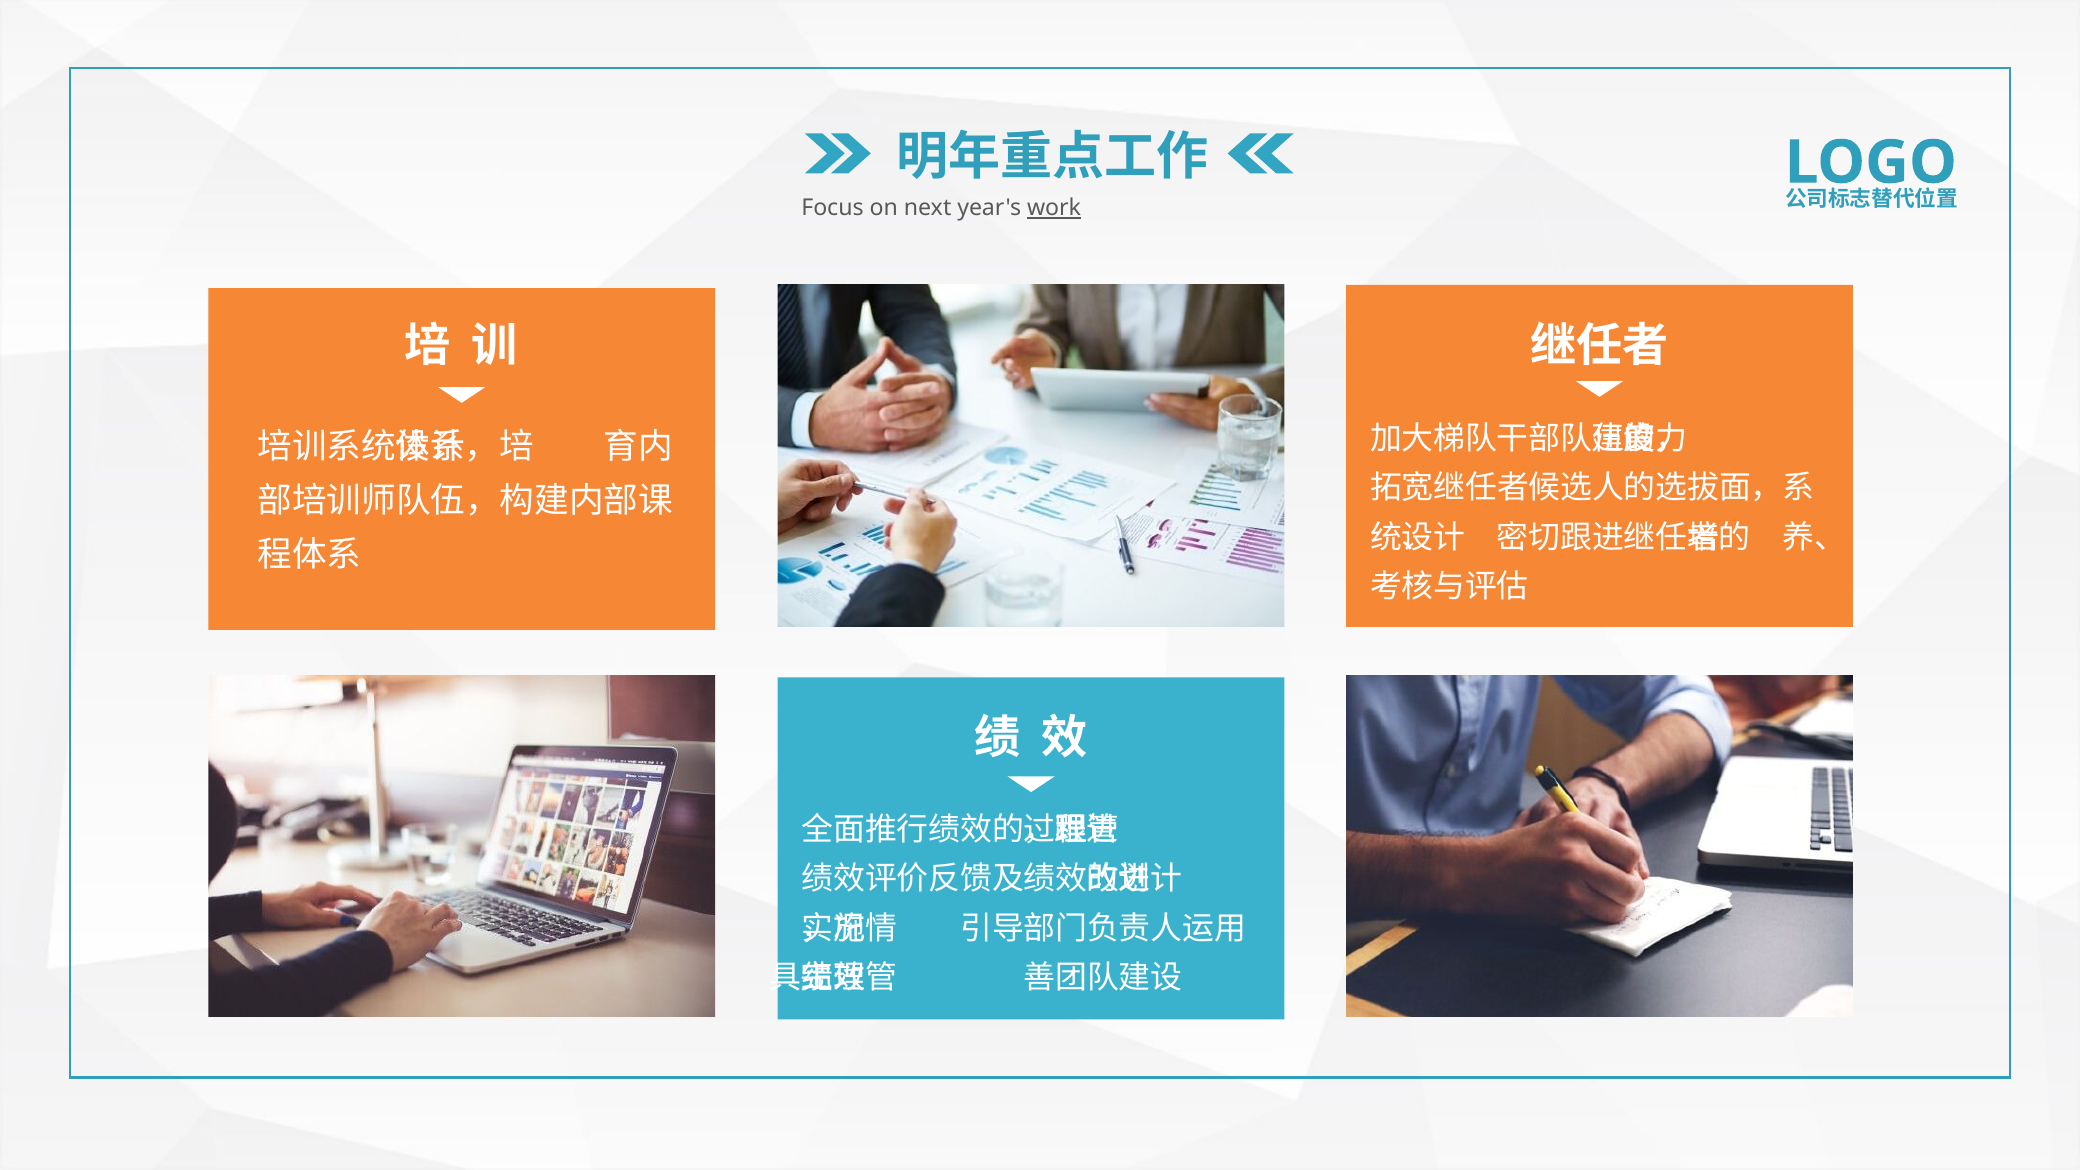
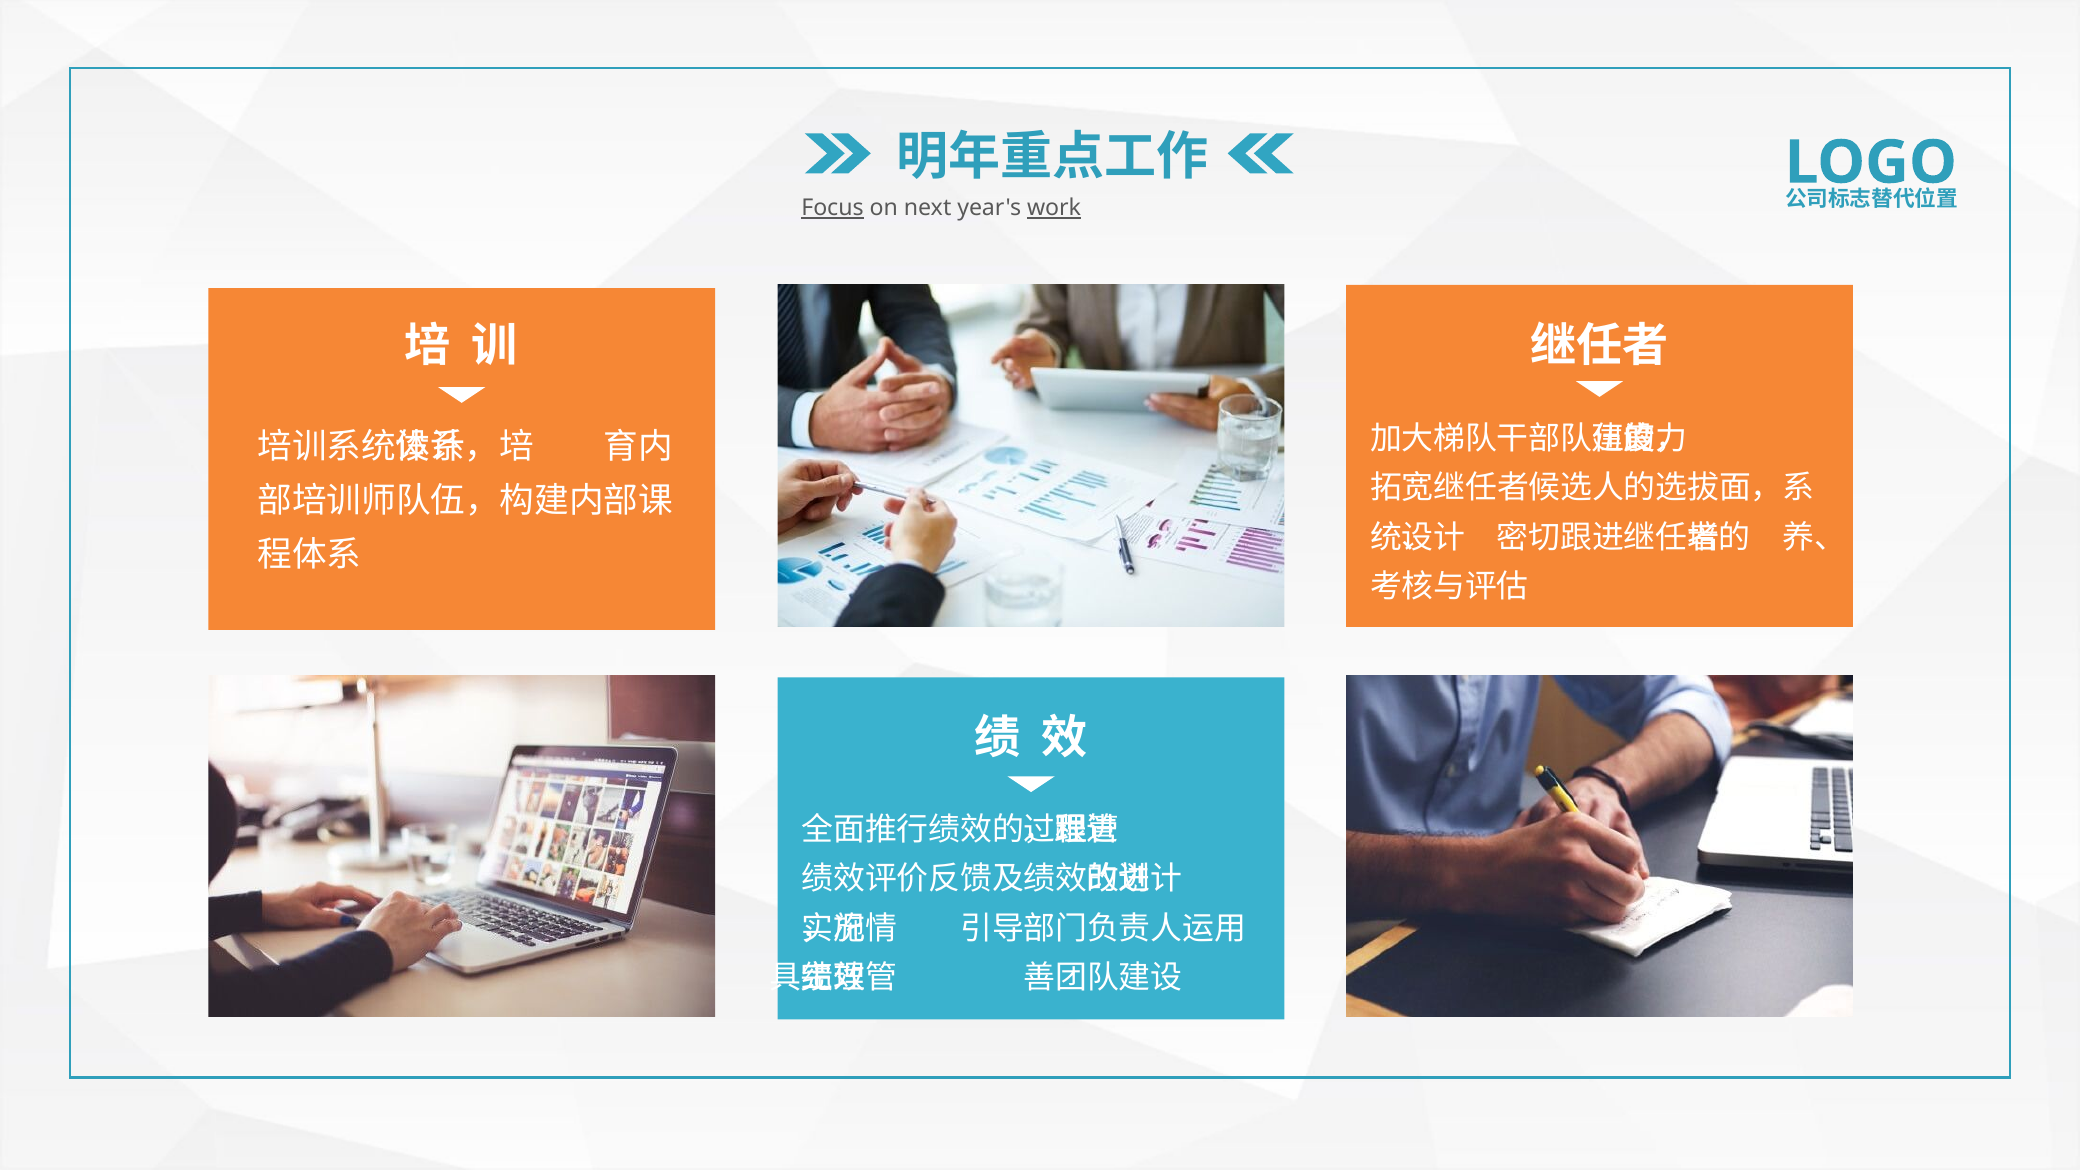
Focus underline: none -> present
